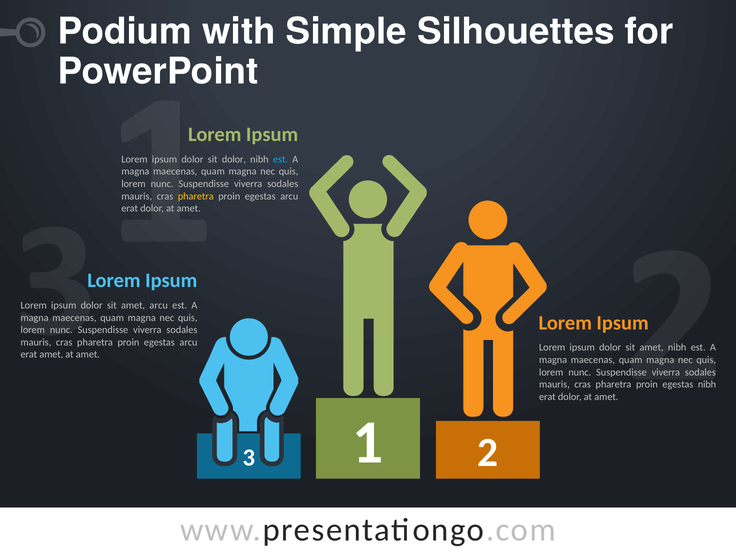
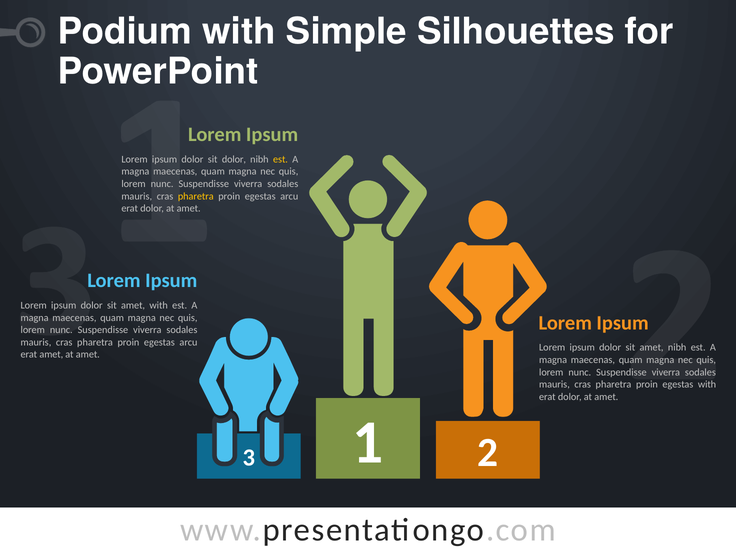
est at (281, 159) colour: light blue -> yellow
amet arcu: arcu -> with
egestas nibh: nibh -> with
